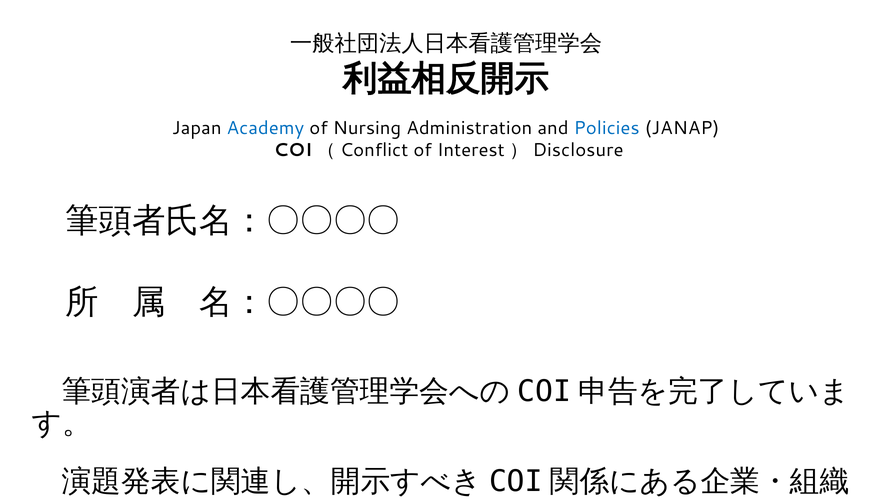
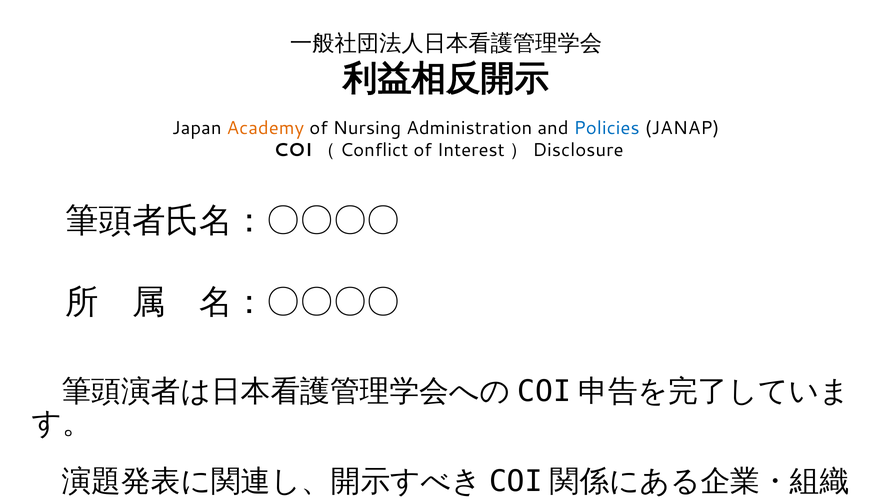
Academy colour: blue -> orange
